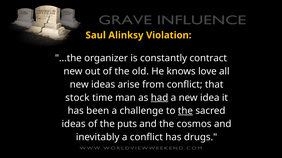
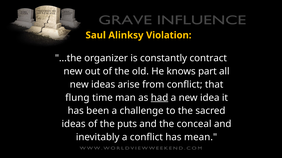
love: love -> part
stock: stock -> flung
the at (185, 111) underline: present -> none
cosmos: cosmos -> conceal
drugs: drugs -> mean
